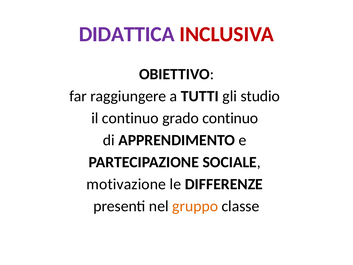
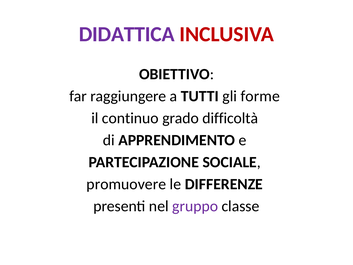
studio: studio -> forme
grado continuo: continuo -> difficoltà
motivazione: motivazione -> promuovere
gruppo colour: orange -> purple
